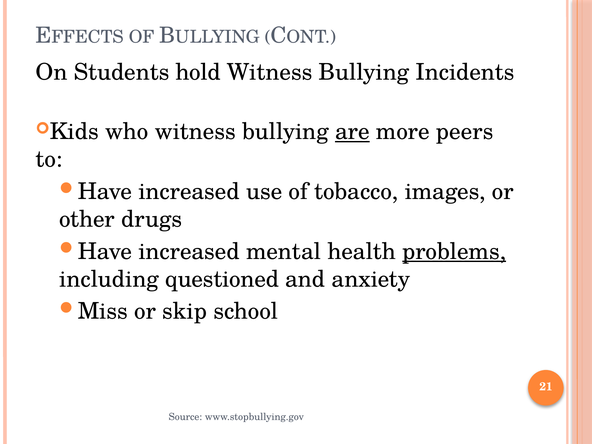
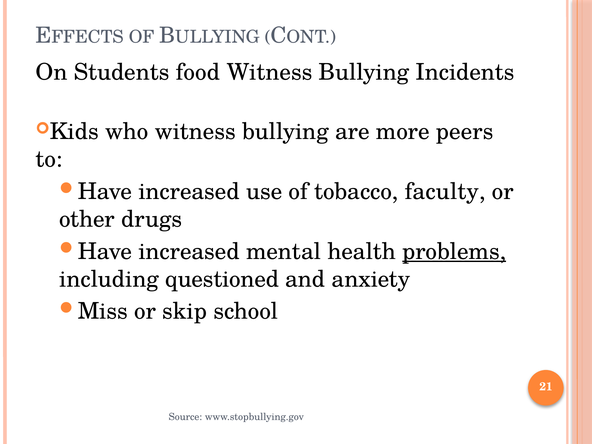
hold: hold -> food
are underline: present -> none
images: images -> faculty
